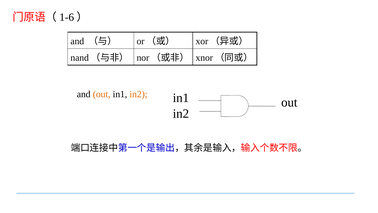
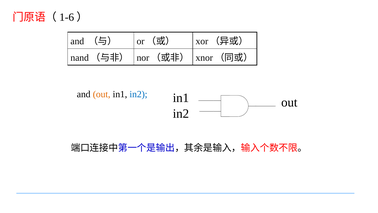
in2 at (138, 94) colour: orange -> blue
